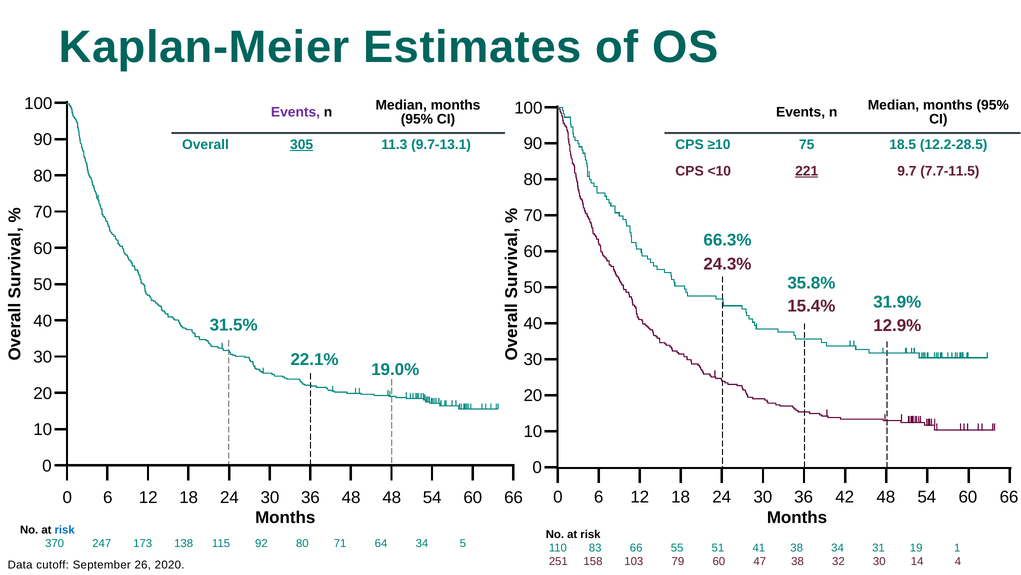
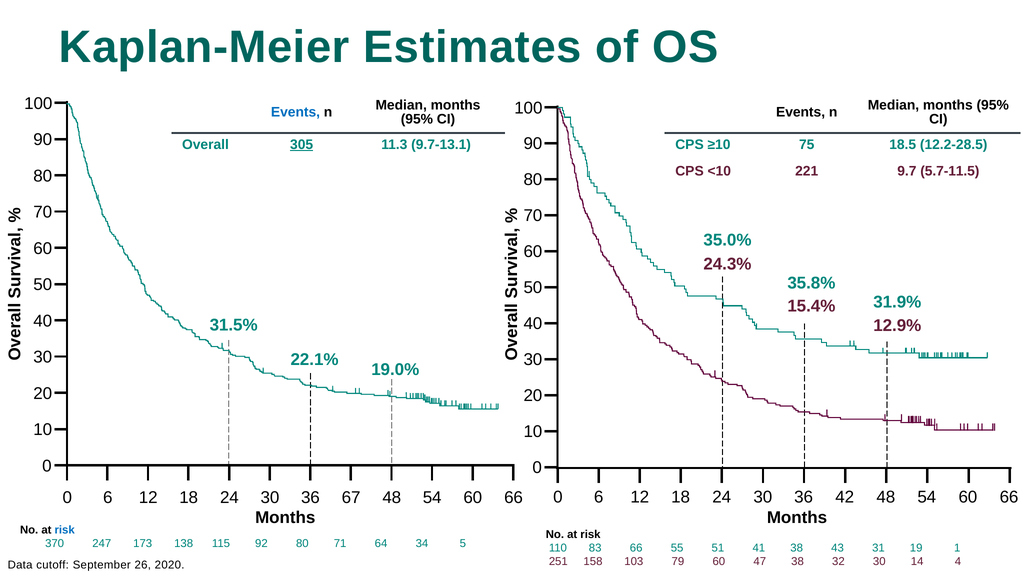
Events at (296, 112) colour: purple -> blue
221 underline: present -> none
7.7-11.5: 7.7-11.5 -> 5.7-11.5
66.3%: 66.3% -> 35.0%
36 48: 48 -> 67
38 34: 34 -> 43
